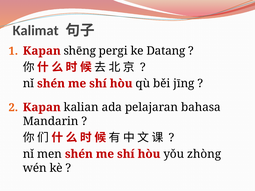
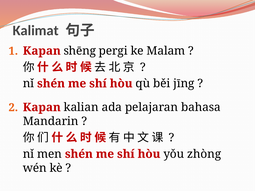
Datang: Datang -> Malam
